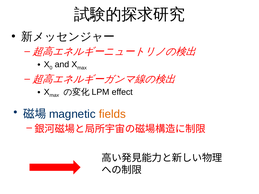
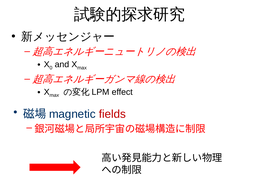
fields colour: orange -> red
